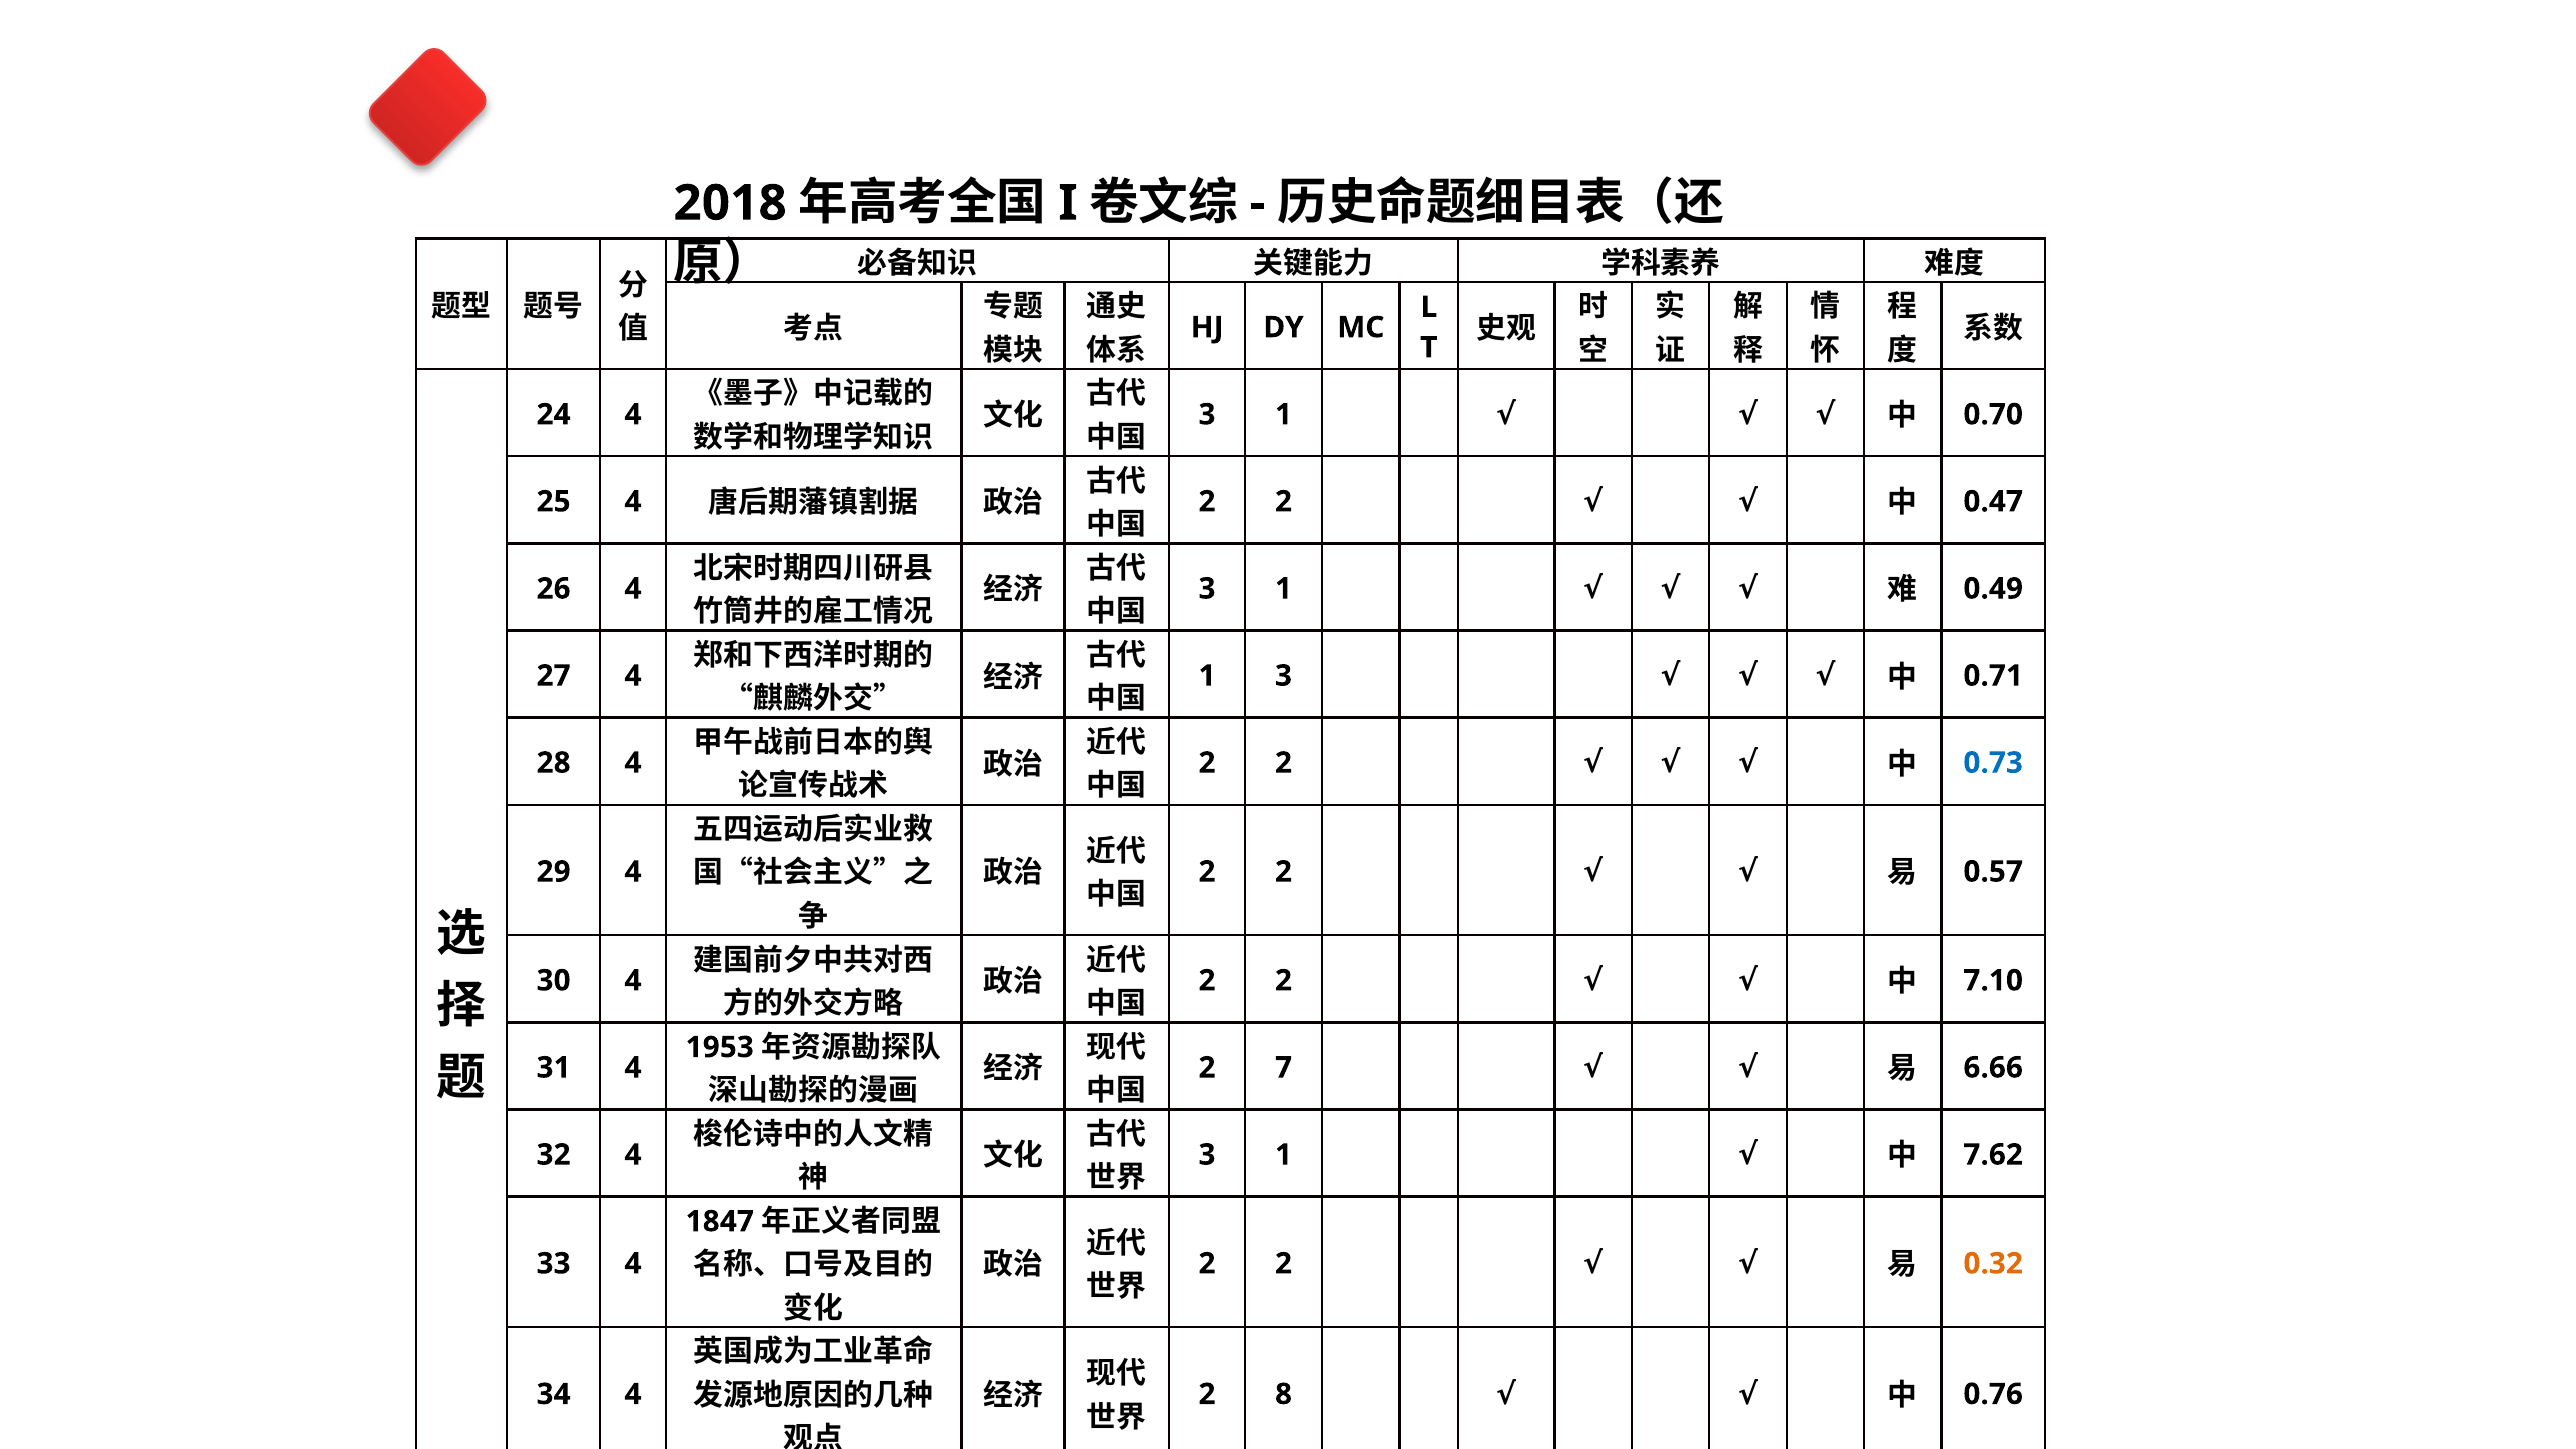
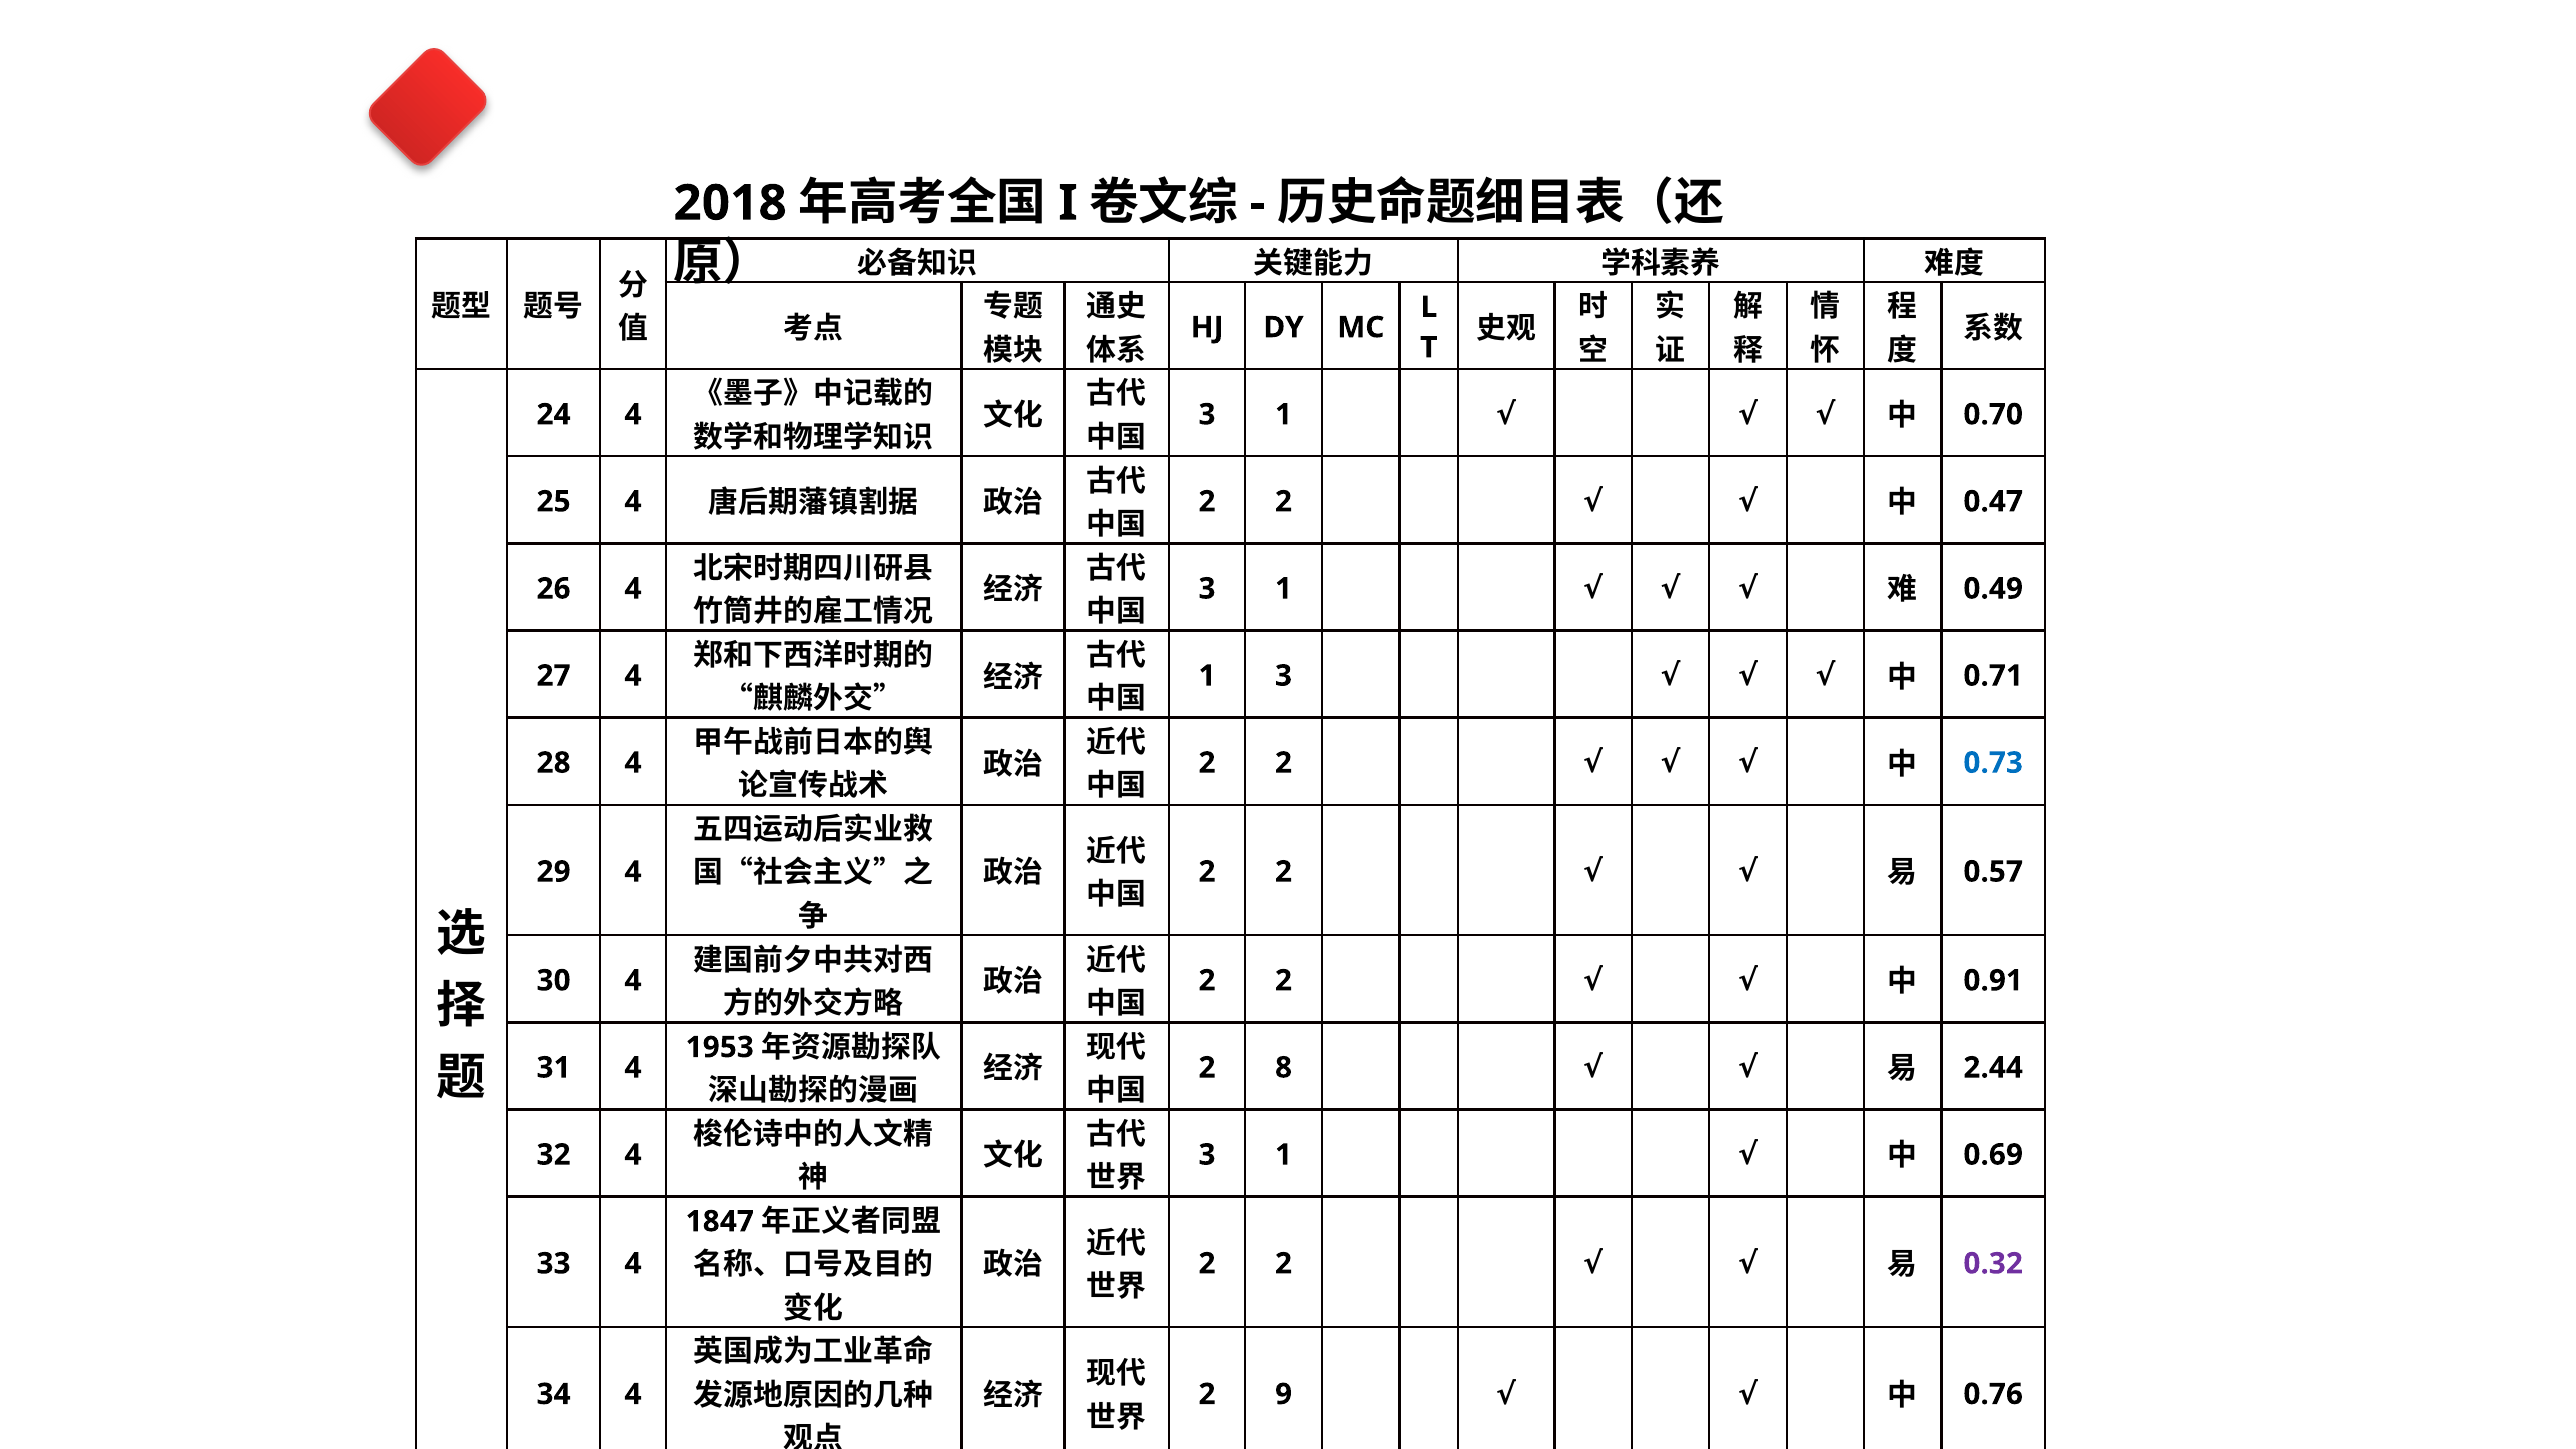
7.10: 7.10 -> 0.91
7: 7 -> 8
6.66: 6.66 -> 2.44
7.62: 7.62 -> 0.69
0.32 colour: orange -> purple
8: 8 -> 9
